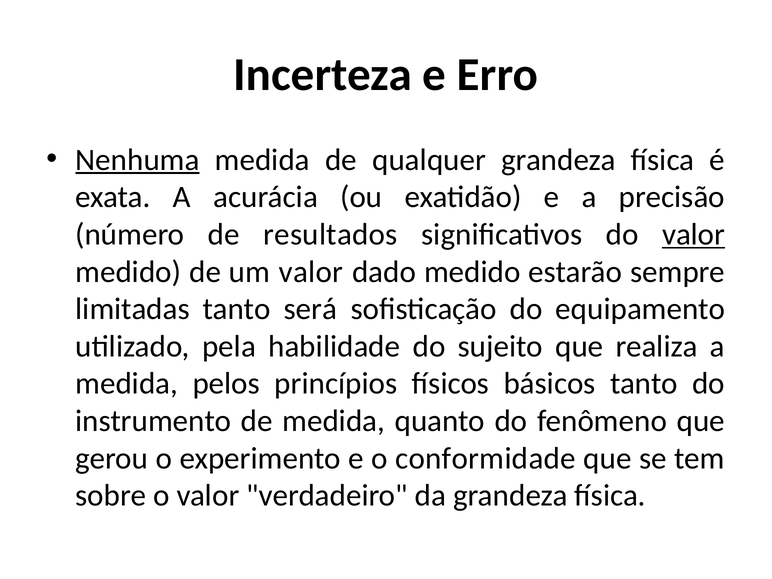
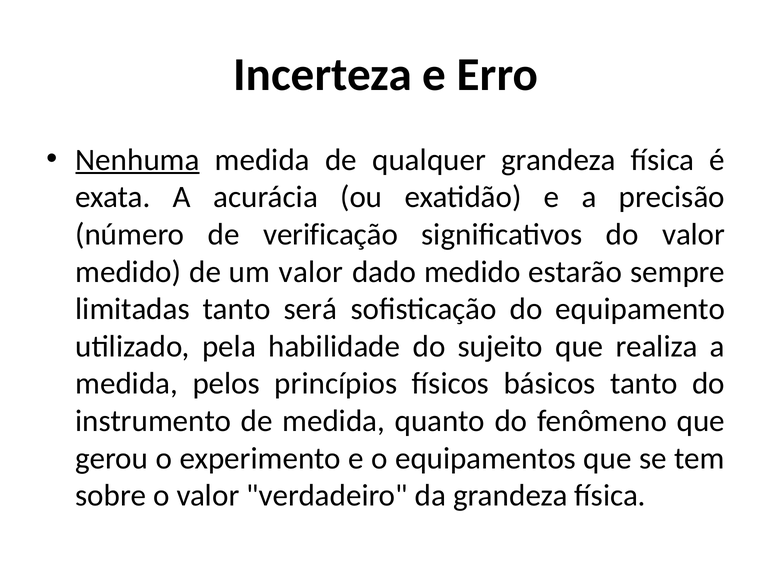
resultados: resultados -> verificação
valor at (694, 234) underline: present -> none
conformidade: conformidade -> equipamentos
